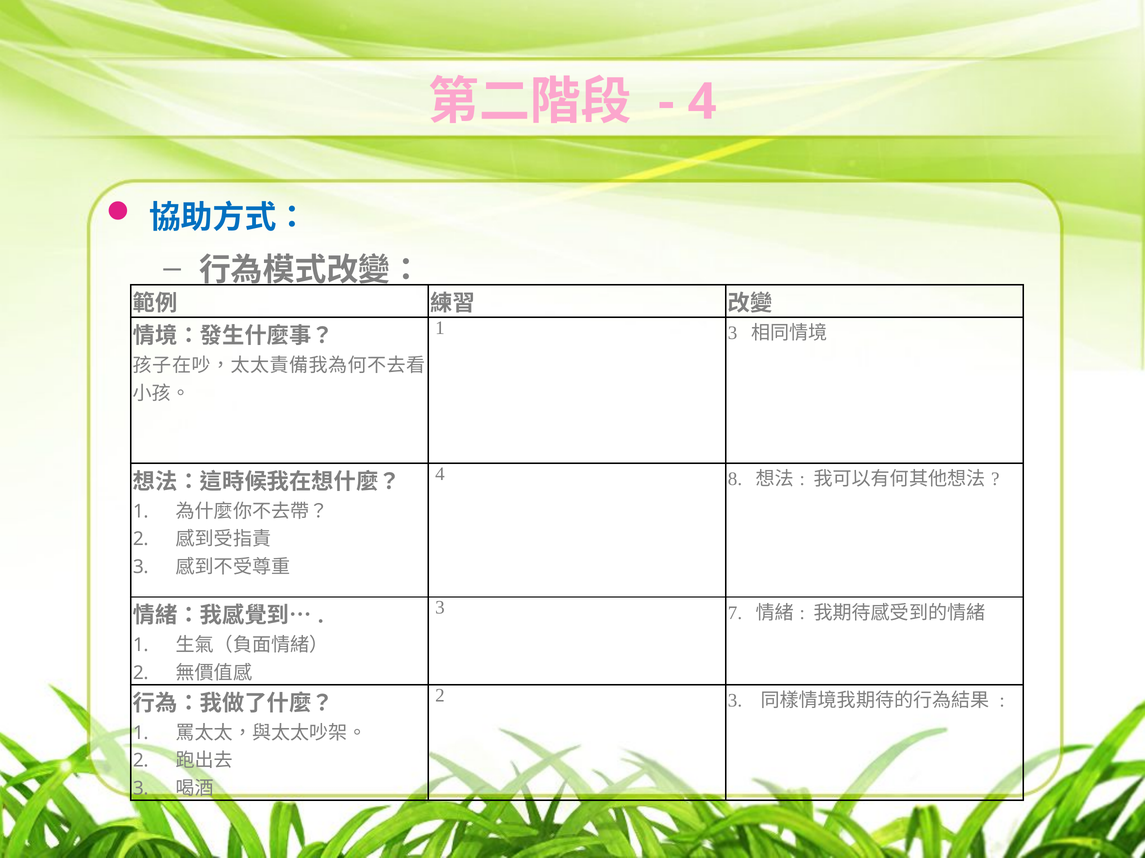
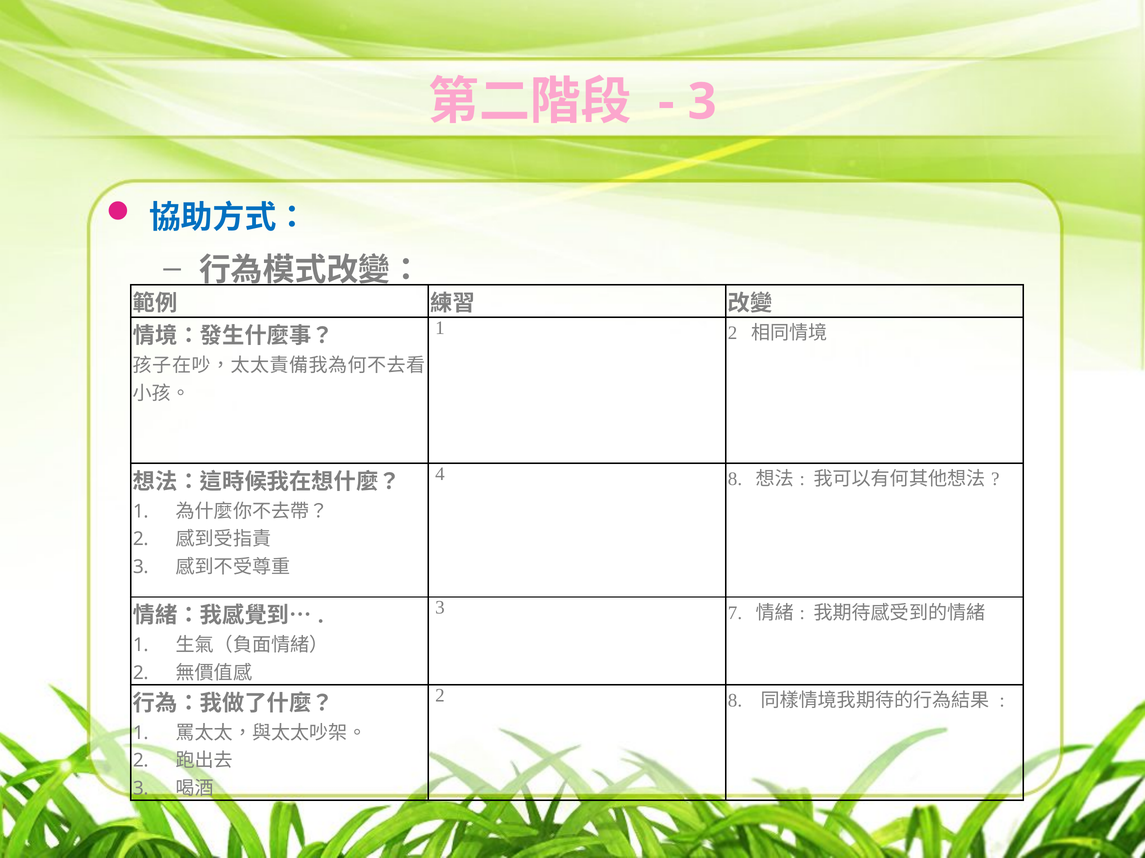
4 at (702, 102): 4 -> 3
1 3: 3 -> 2
2 3: 3 -> 8
